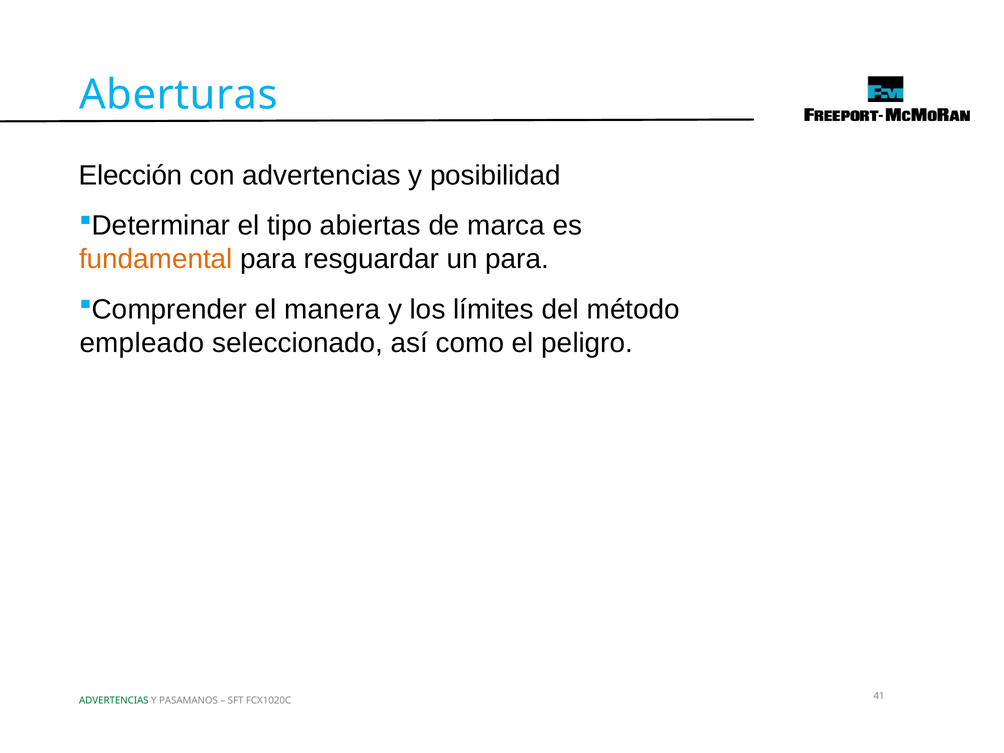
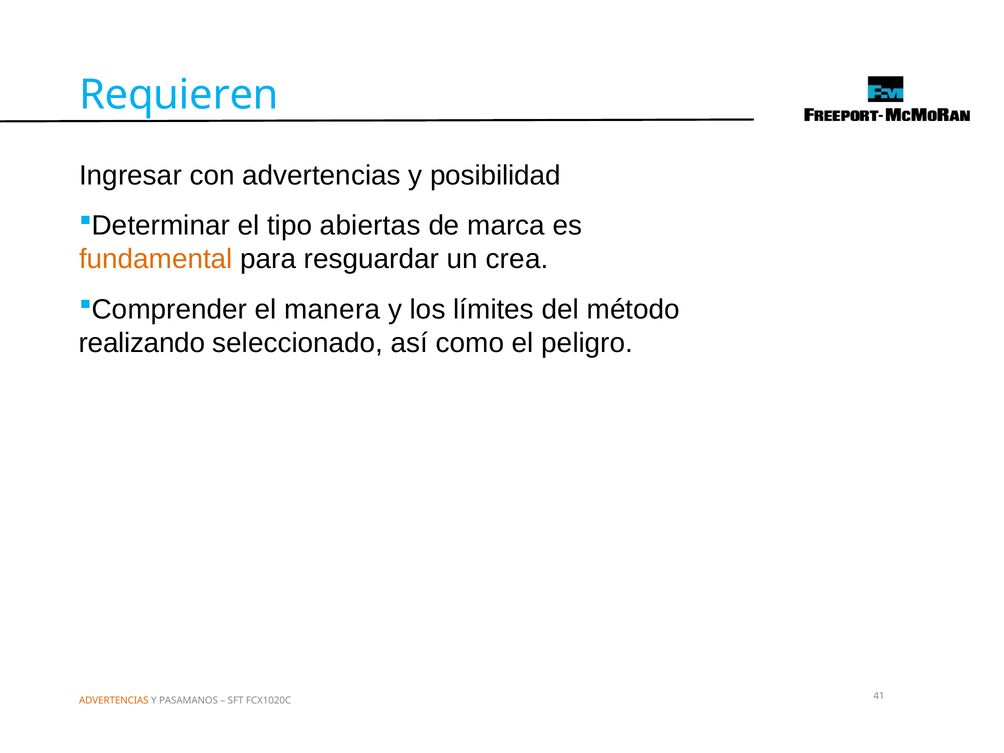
Aberturas: Aberturas -> Requieren
Elección: Elección -> Ingresar
un para: para -> crea
empleado: empleado -> realizando
ADVERTENCIAS at (114, 700) colour: green -> orange
